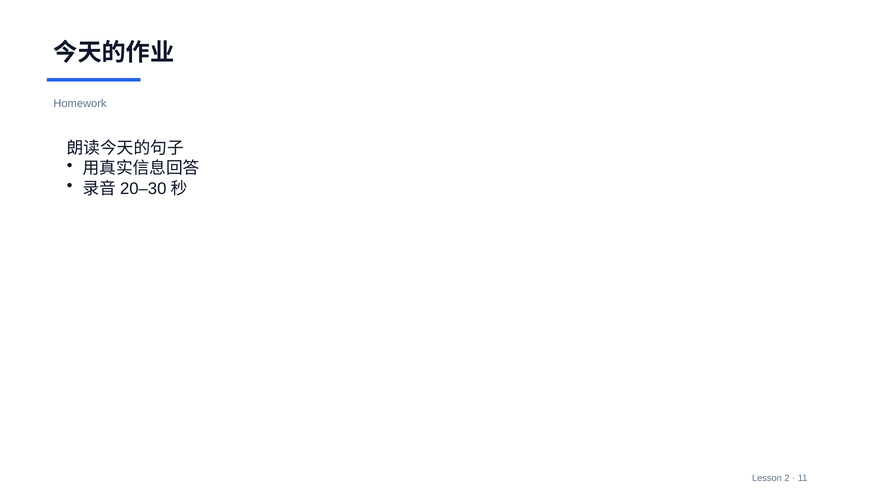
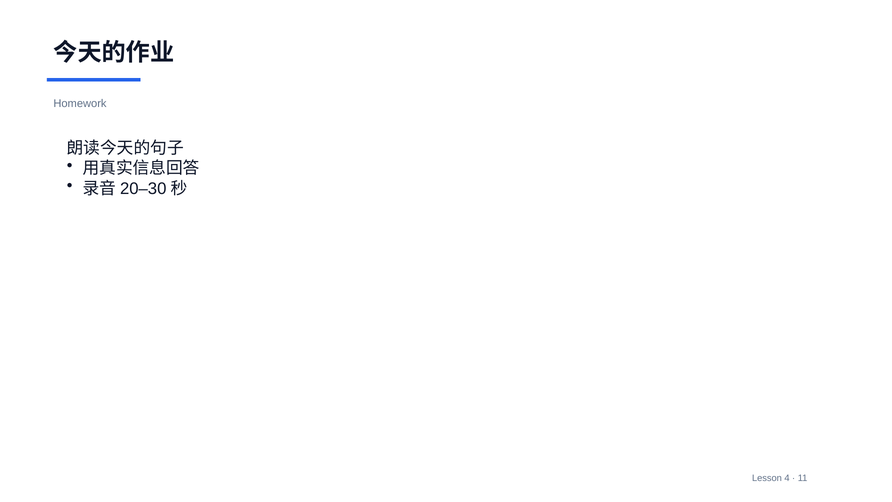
2: 2 -> 4
